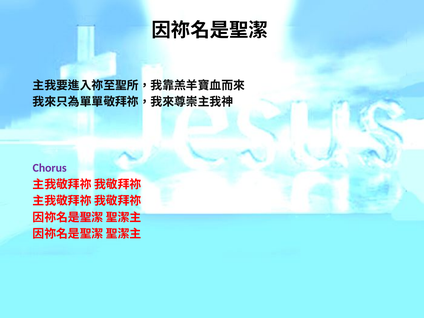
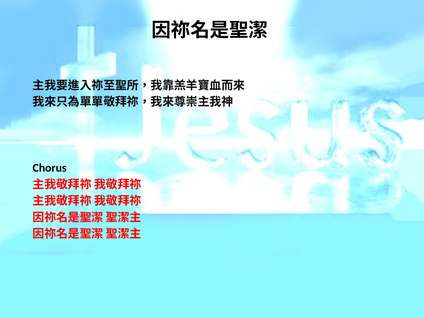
Chorus colour: purple -> black
